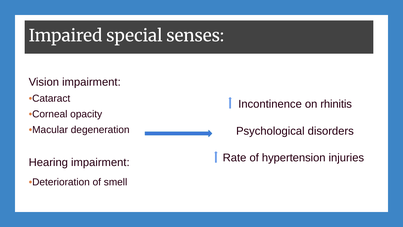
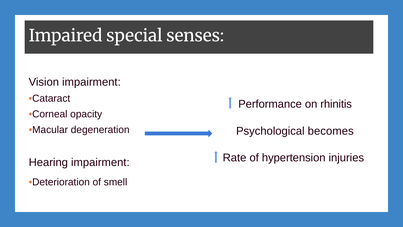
Incontinence: Incontinence -> Performance
disorders: disorders -> becomes
